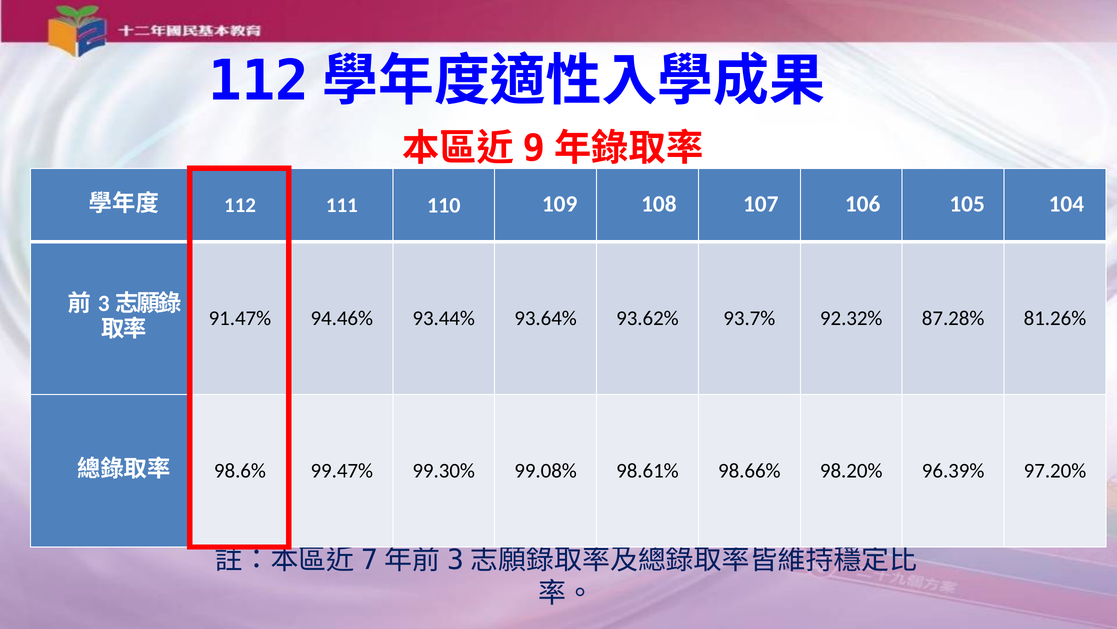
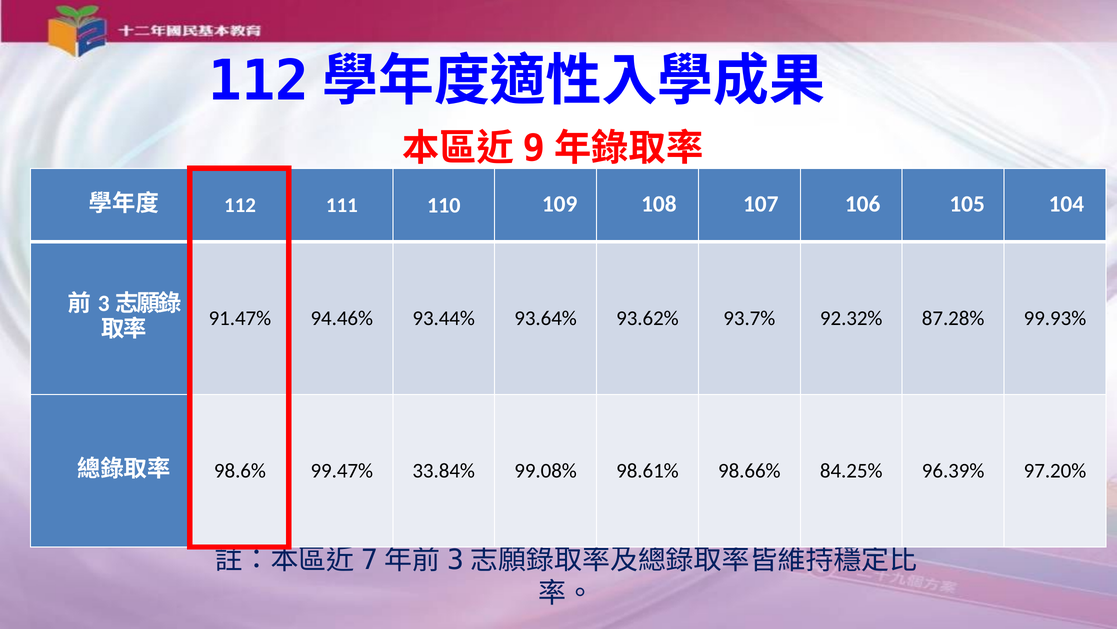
81.26%: 81.26% -> 99.93%
99.30%: 99.30% -> 33.84%
98.20%: 98.20% -> 84.25%
